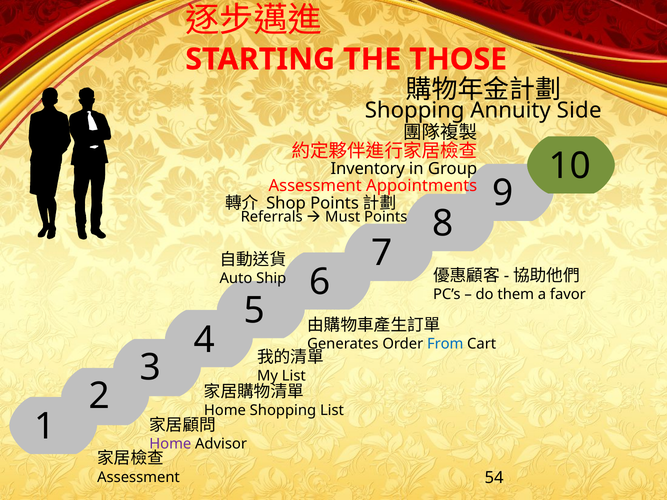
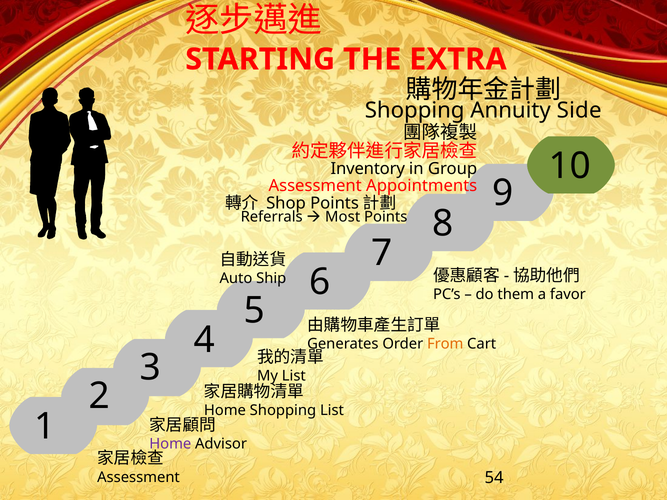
THOSE: THOSE -> EXTRA
Must: Must -> Most
From colour: blue -> orange
